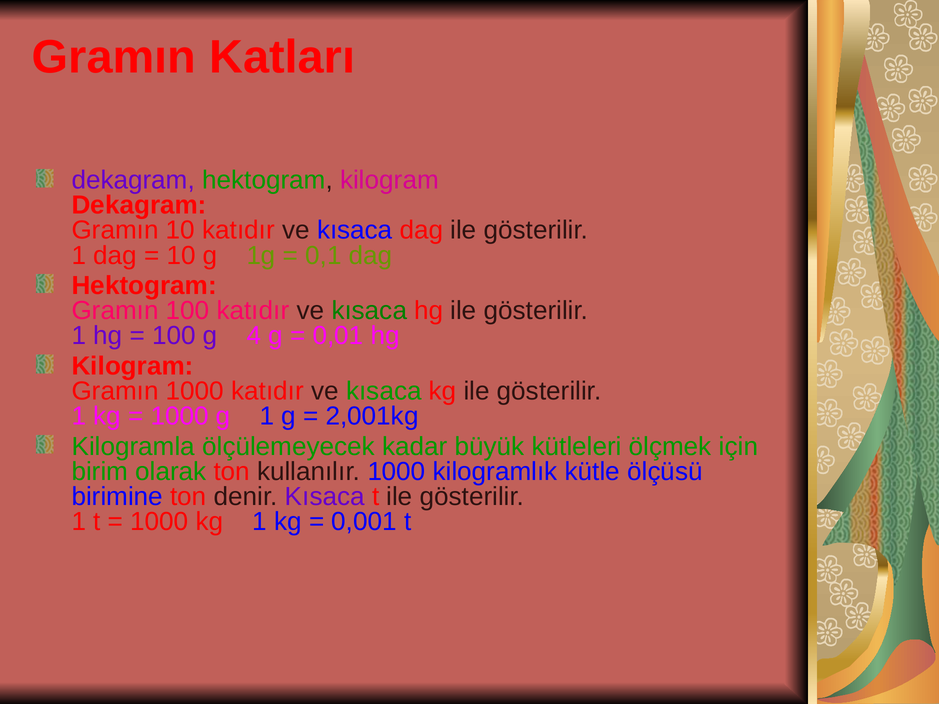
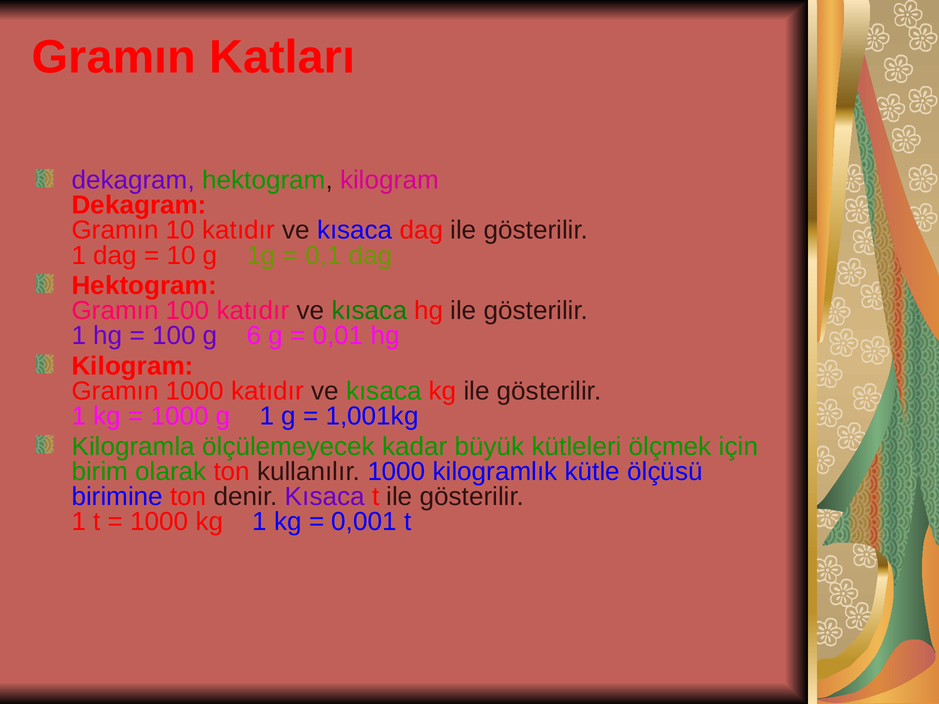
4: 4 -> 6
2,001kg: 2,001kg -> 1,001kg
